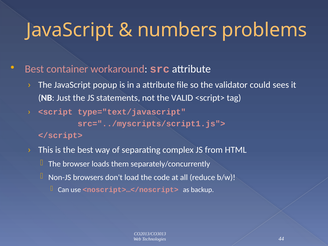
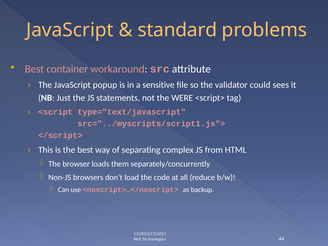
numbers: numbers -> standard
a attribute: attribute -> sensitive
VALID: VALID -> WERE
